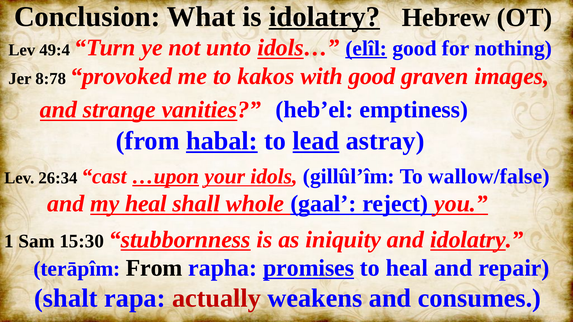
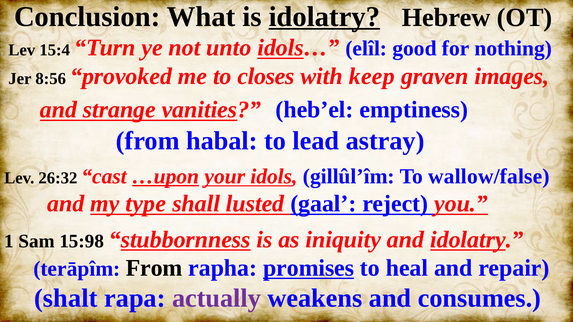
49:4: 49:4 -> 15:4
elîl underline: present -> none
8:78: 8:78 -> 8:56
kakos: kakos -> closes
with good: good -> keep
habal underline: present -> none
lead underline: present -> none
26:34: 26:34 -> 26:32
my heal: heal -> type
whole: whole -> lusted
15:30: 15:30 -> 15:98
actually colour: red -> purple
